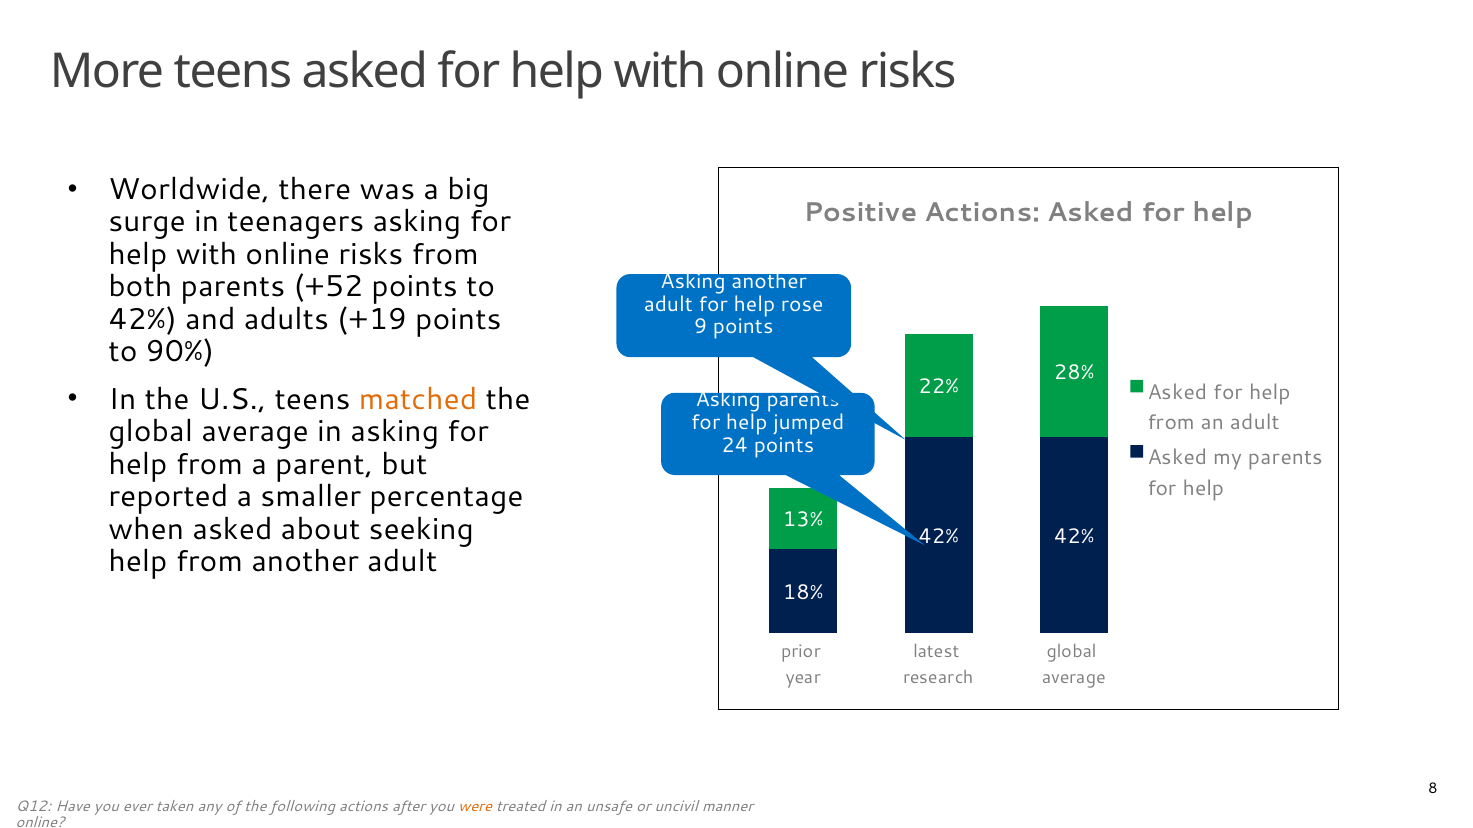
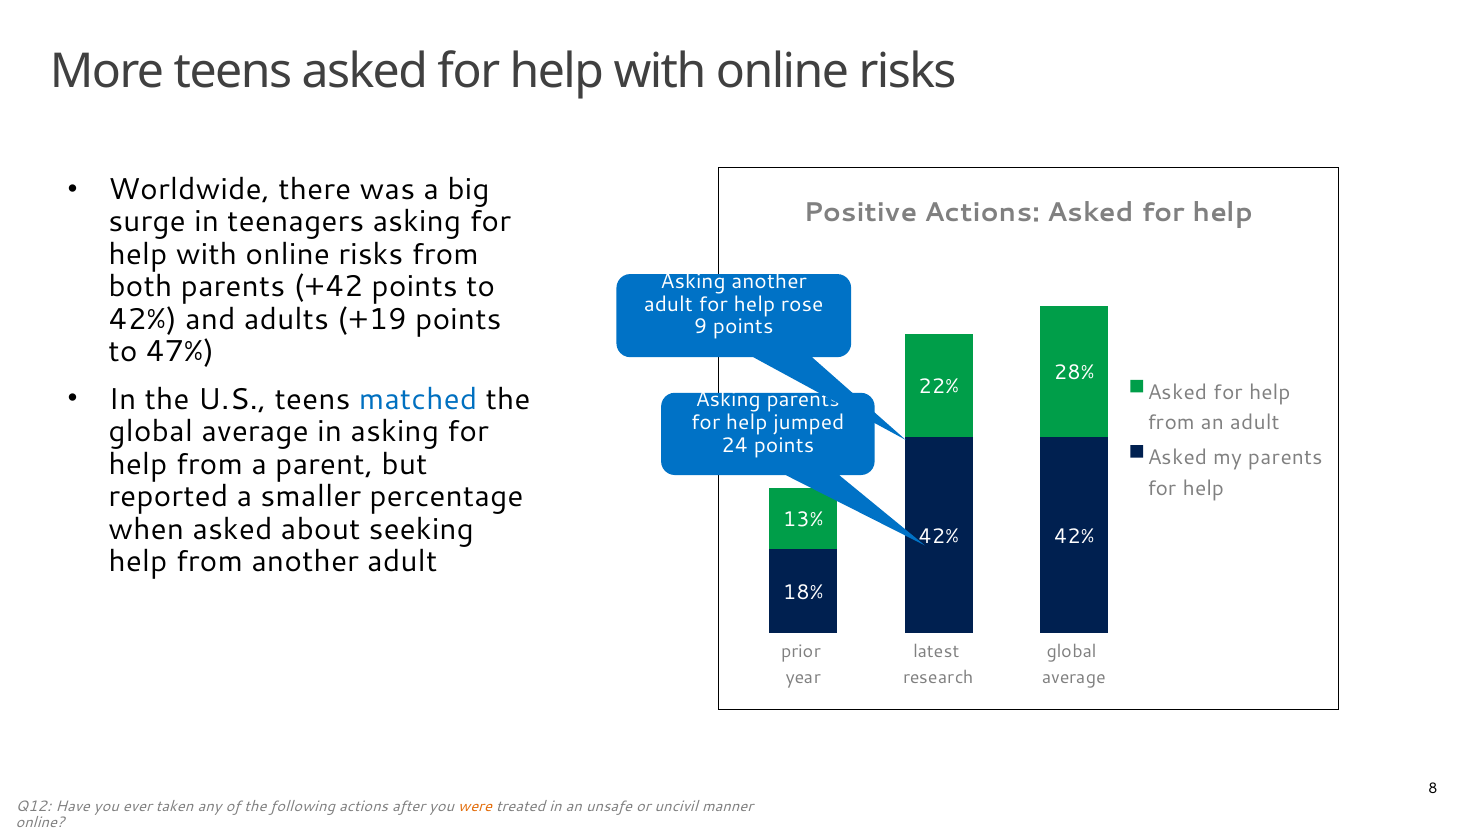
+52: +52 -> +42
90%: 90% -> 47%
matched colour: orange -> blue
